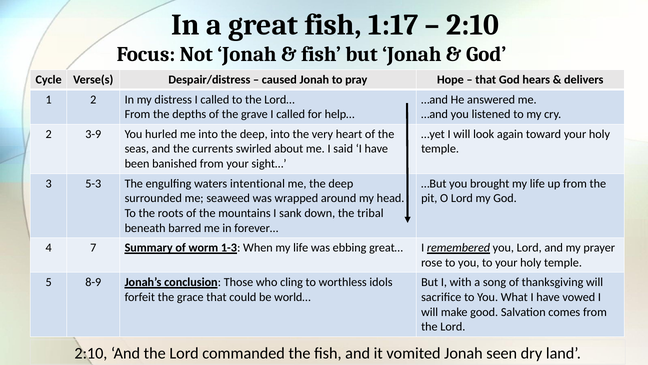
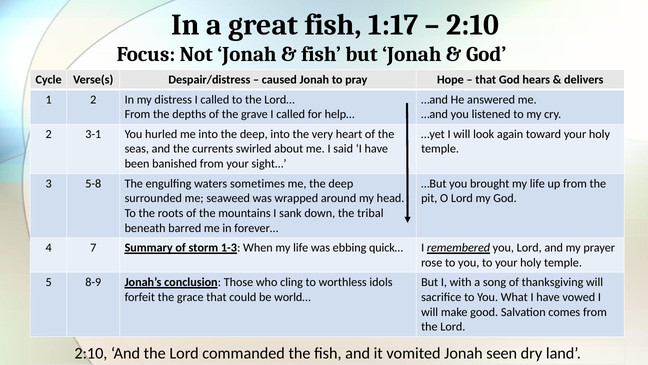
3-9: 3-9 -> 3-1
5-3: 5-3 -> 5-8
intentional: intentional -> sometimes
worm: worm -> storm
great…: great… -> quick…
